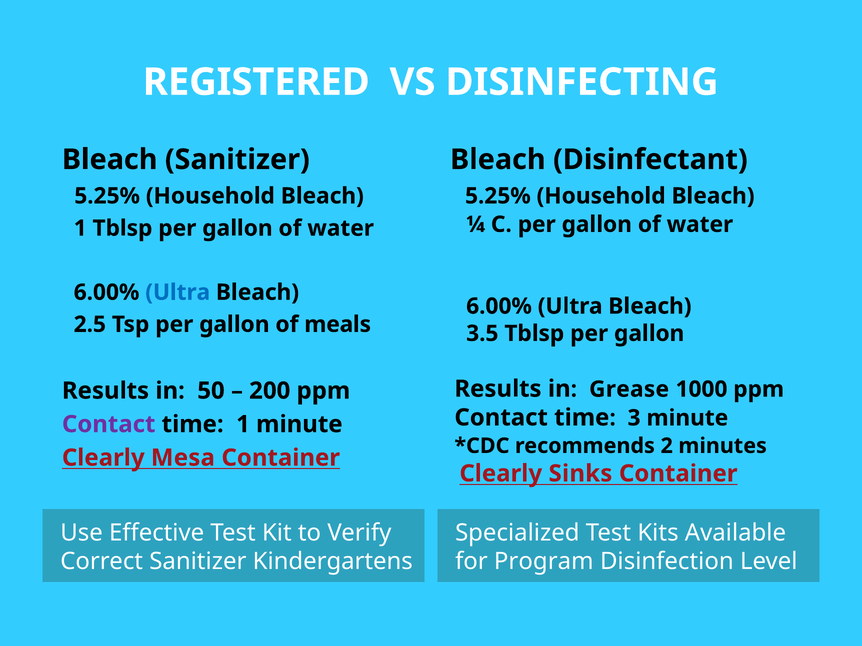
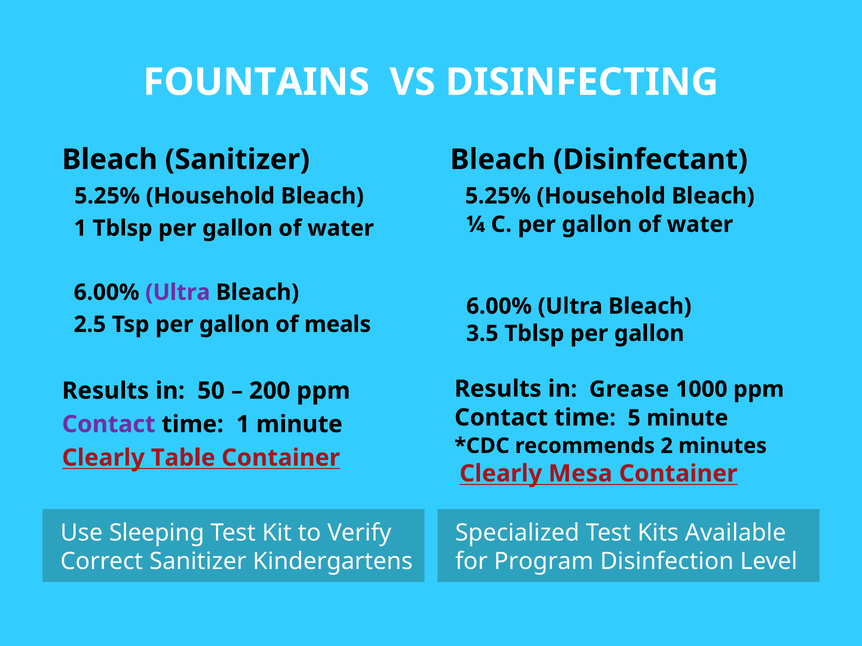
REGISTERED: REGISTERED -> FOUNTAINS
Ultra at (178, 293) colour: blue -> purple
3: 3 -> 5
Mesa: Mesa -> Table
Sinks: Sinks -> Mesa
Effective: Effective -> Sleeping
